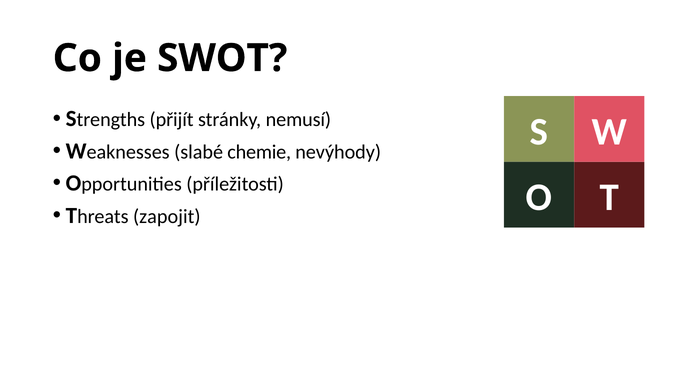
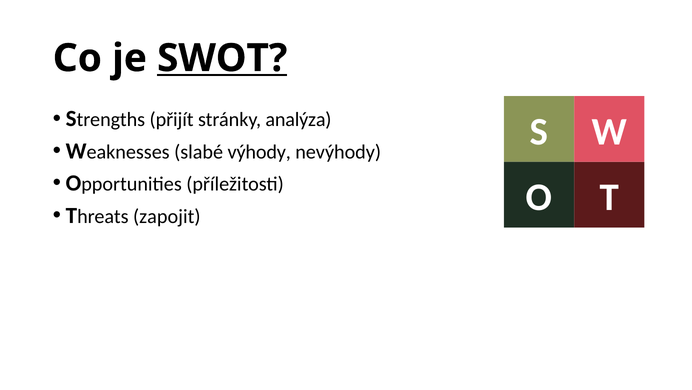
SWOT underline: none -> present
nemusí: nemusí -> analýza
chemie: chemie -> výhody
